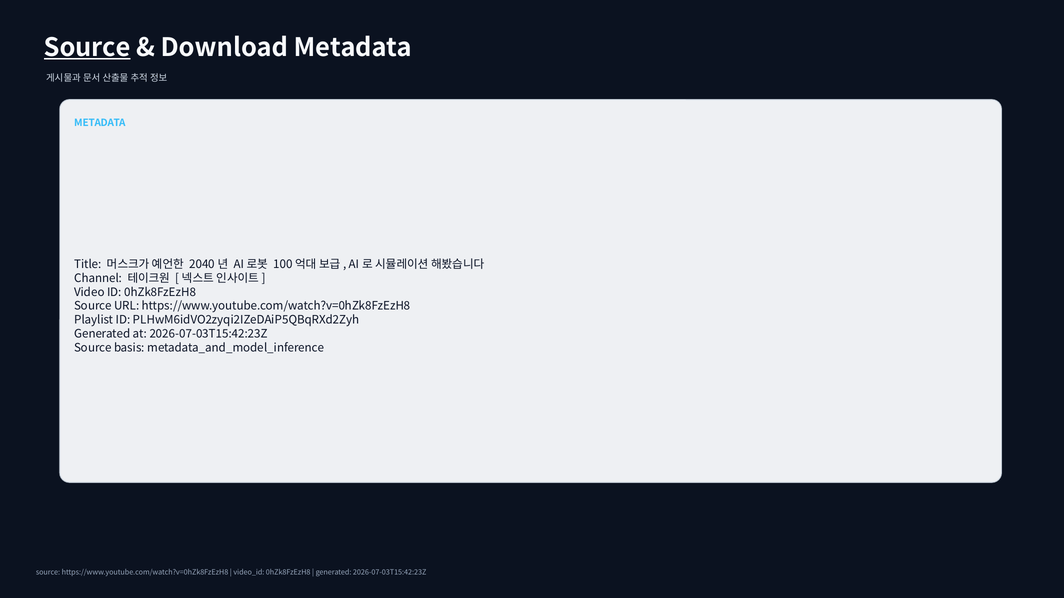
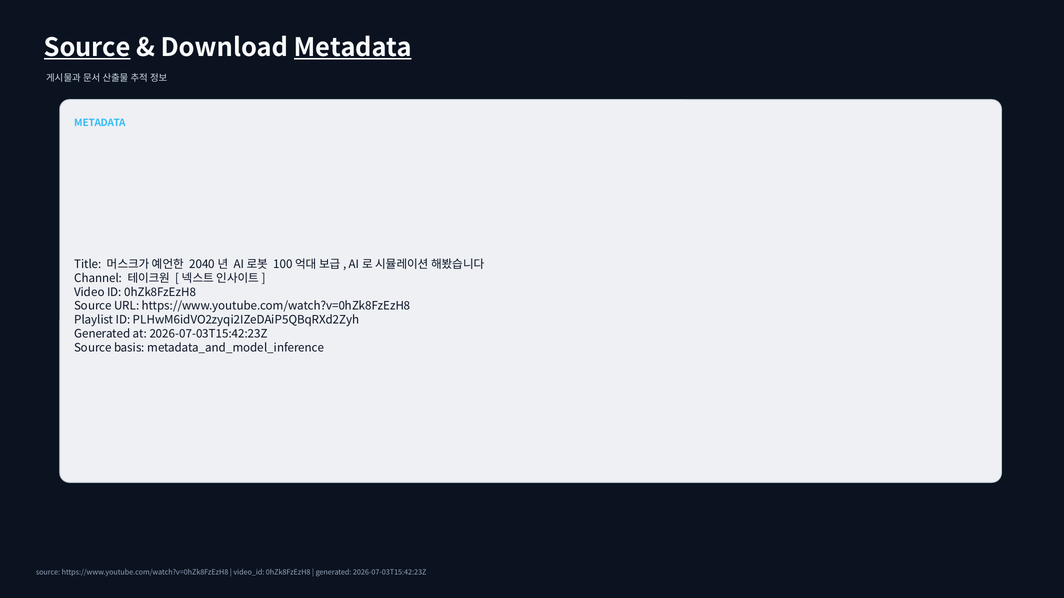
Metadata at (353, 48) underline: none -> present
